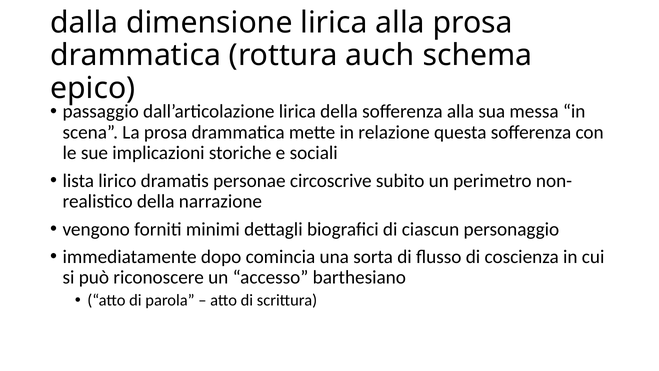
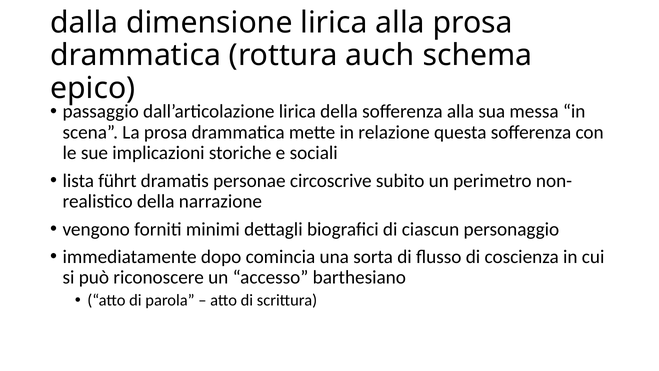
lirico: lirico -> führt
